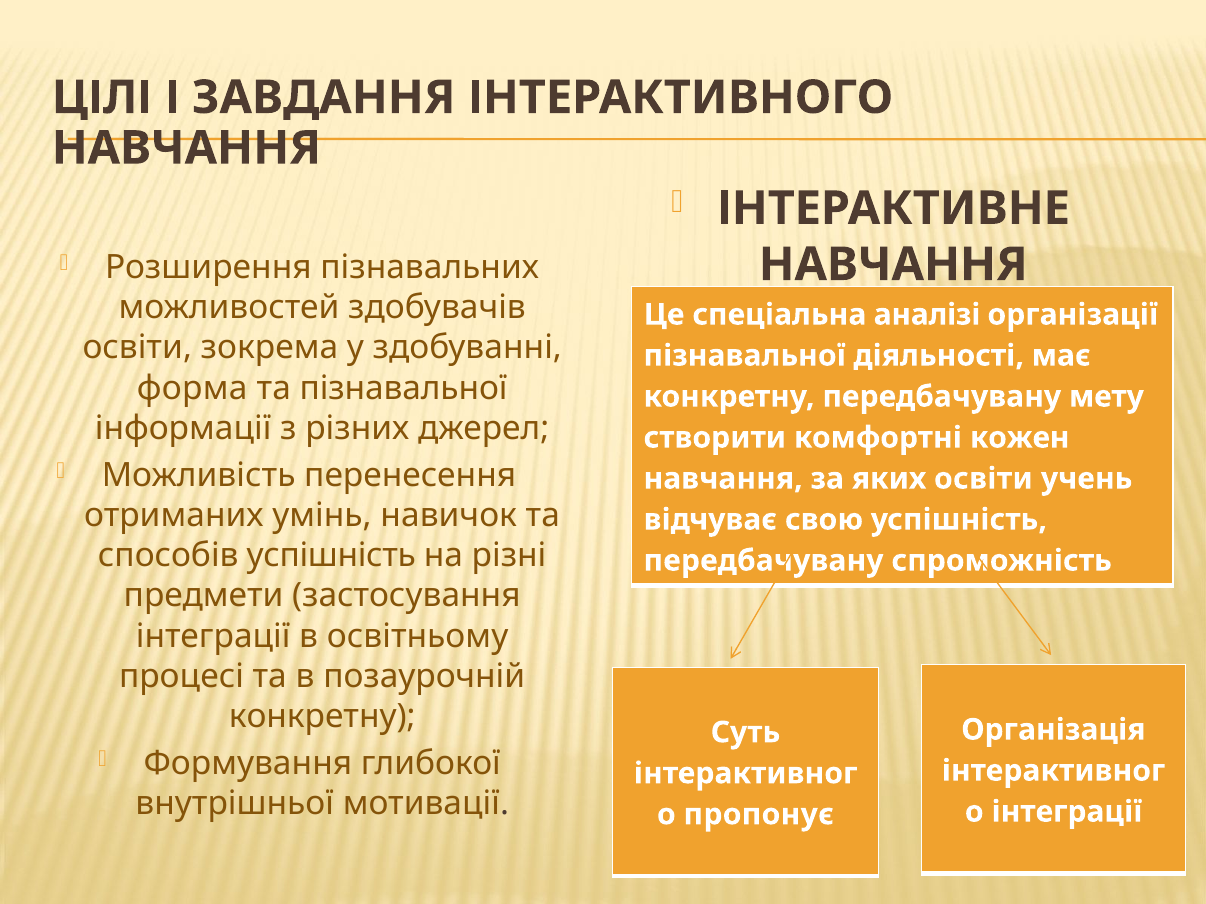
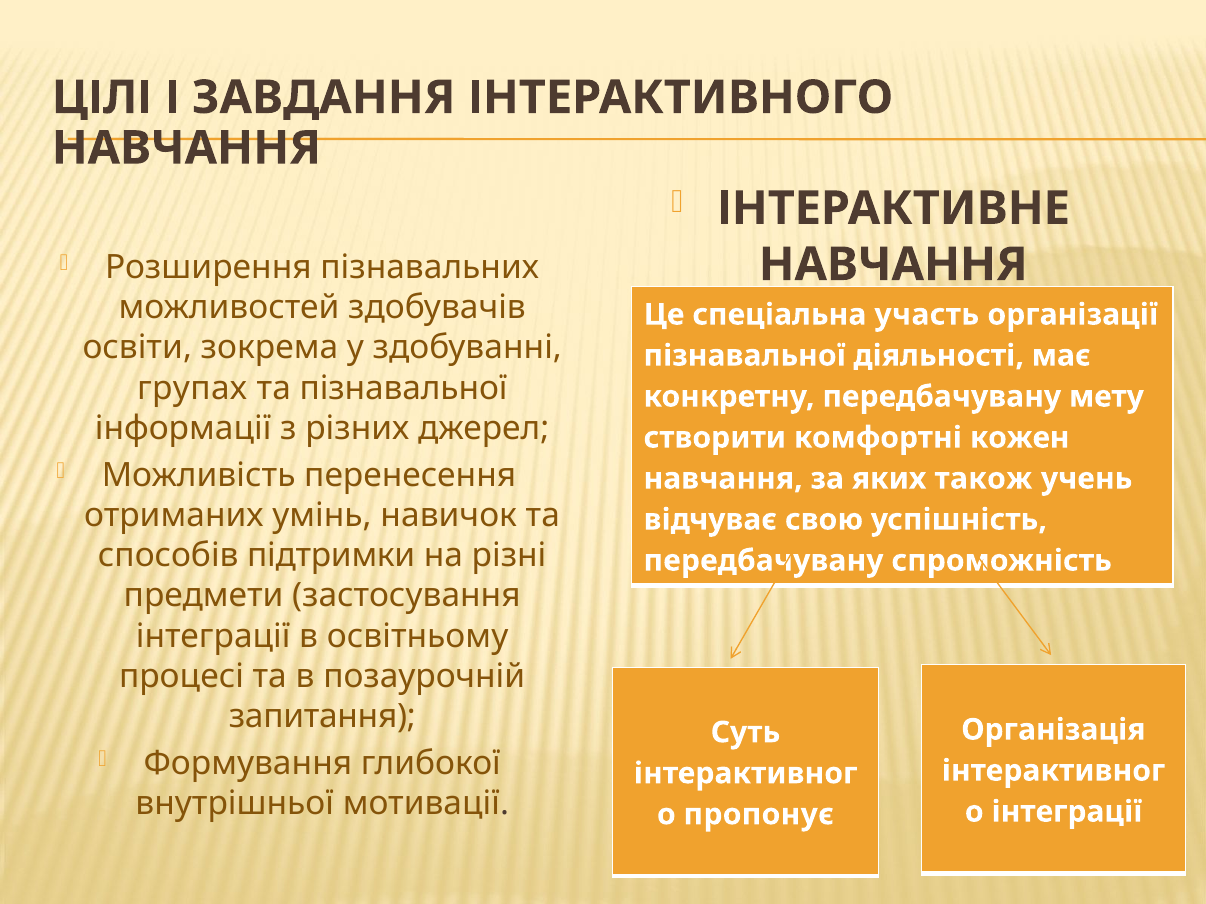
аналізі: аналізі -> участь
форма: форма -> групах
яких освіти: освіти -> також
способів успішність: успішність -> підтримки
конкретну at (322, 717): конкретну -> запитання
